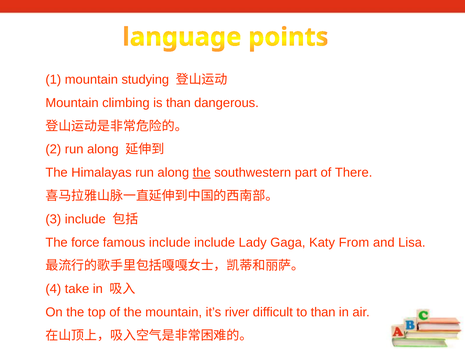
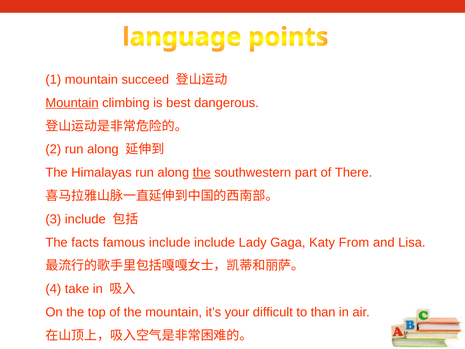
studying: studying -> succeed
Mountain at (72, 103) underline: none -> present
is than: than -> best
force: force -> facts
river: river -> your
